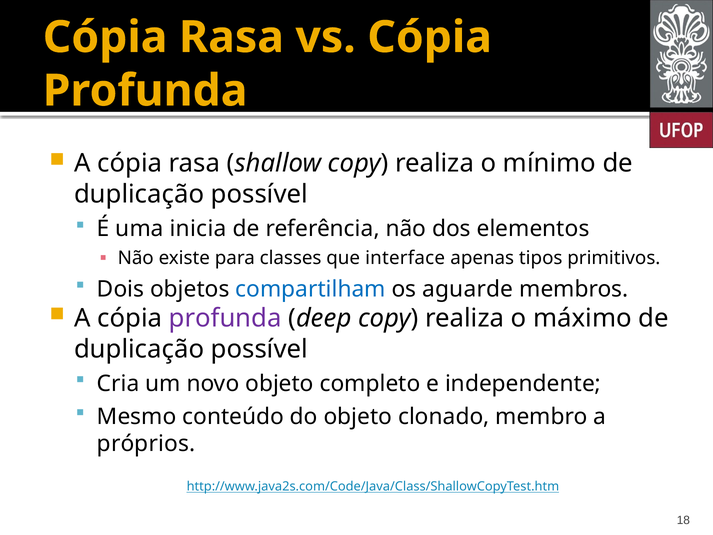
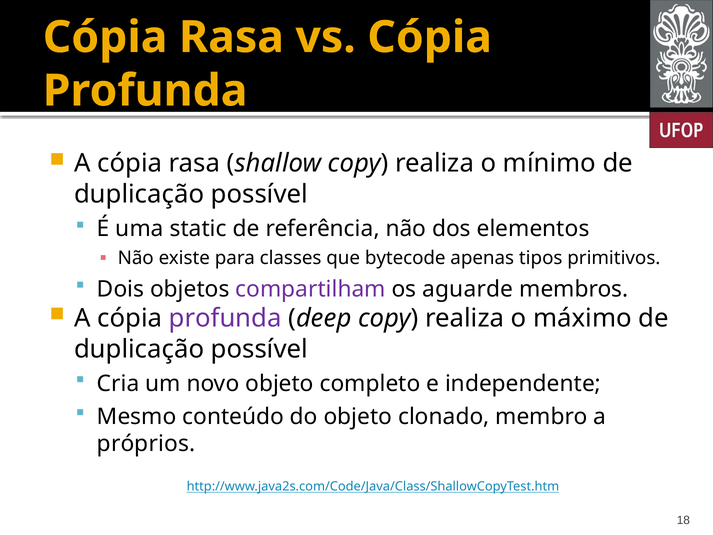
inicia: inicia -> static
interface: interface -> bytecode
compartilham colour: blue -> purple
